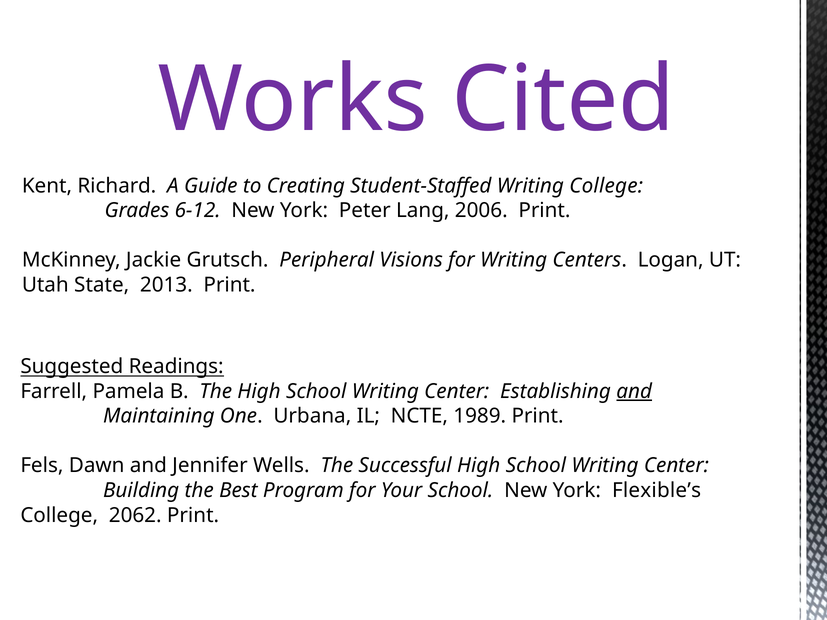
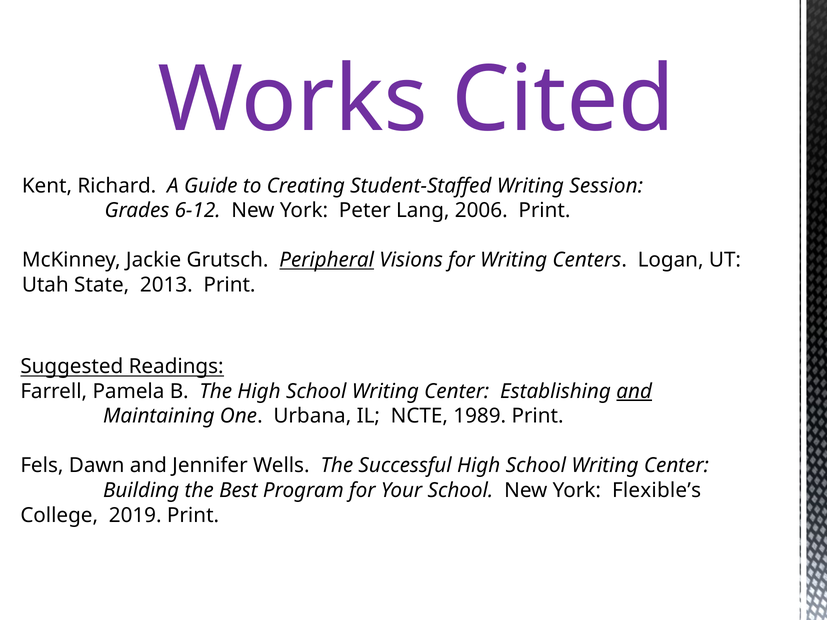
Writing College: College -> Session
Peripheral underline: none -> present
2062: 2062 -> 2019
